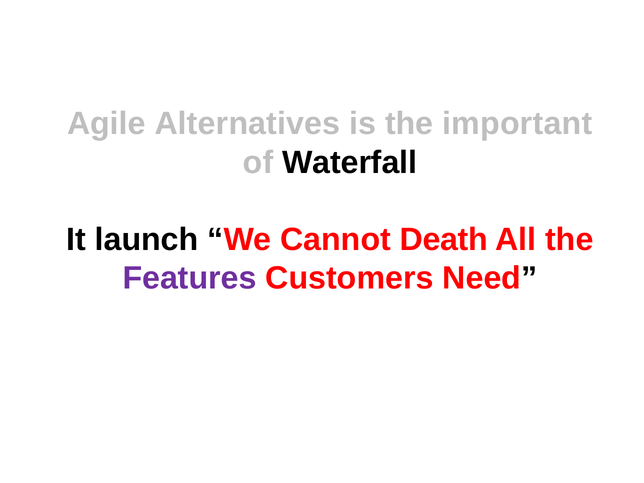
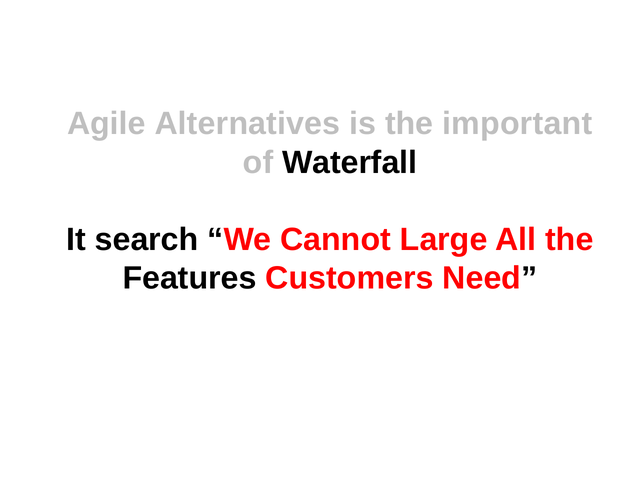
launch: launch -> search
Death: Death -> Large
Features colour: purple -> black
